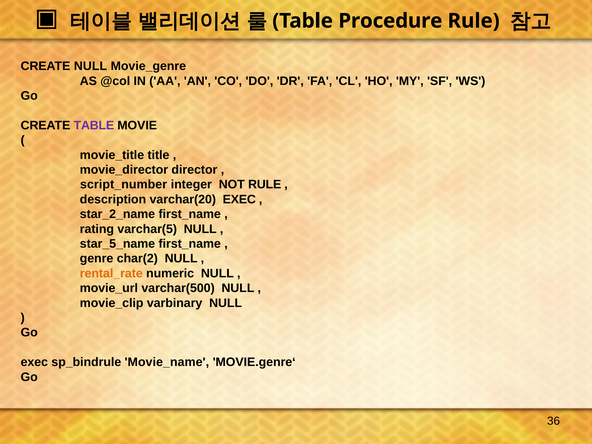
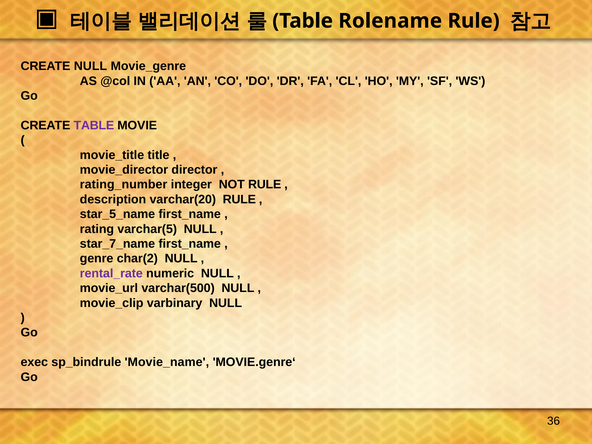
Procedure: Procedure -> Rolename
script_number: script_number -> rating_number
varchar(20 EXEC: EXEC -> RULE
star_2_name: star_2_name -> star_5_name
star_5_name: star_5_name -> star_7_name
rental_rate colour: orange -> purple
